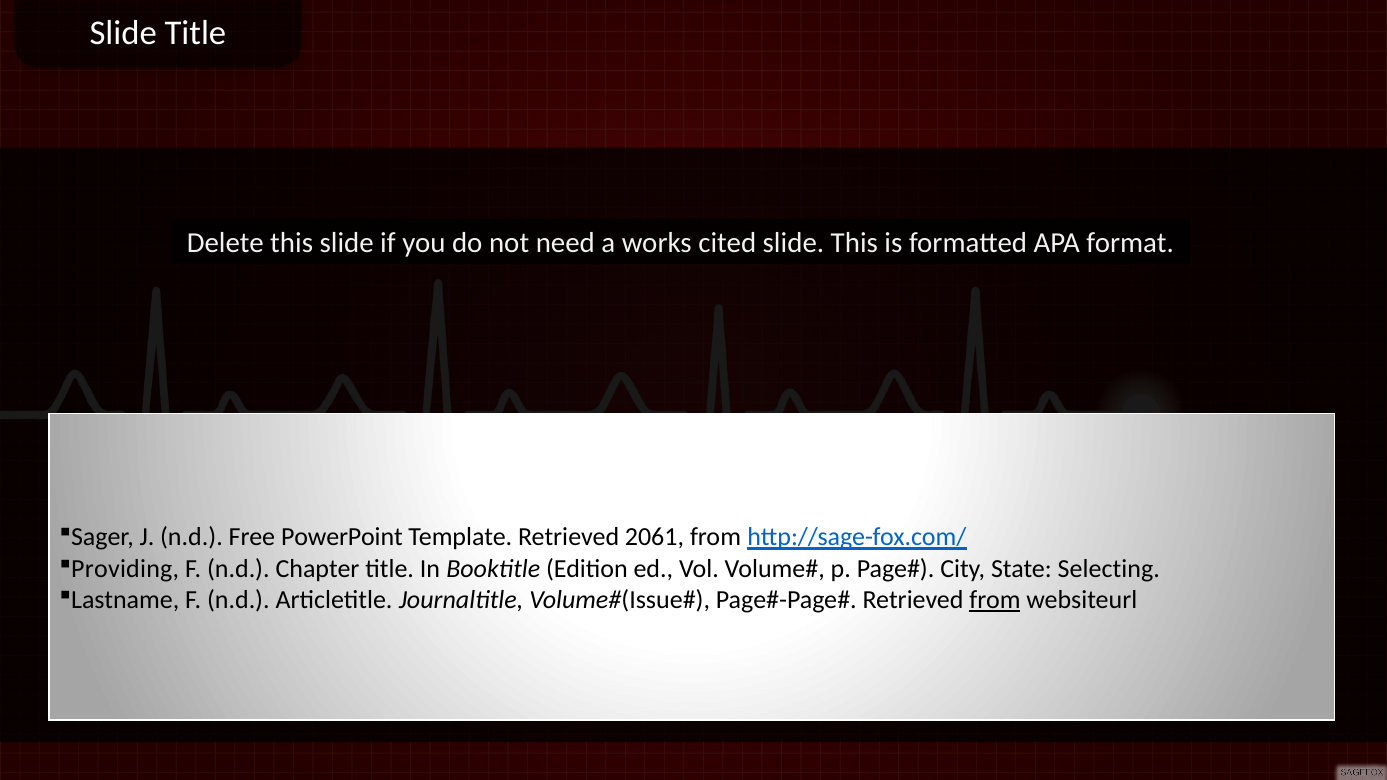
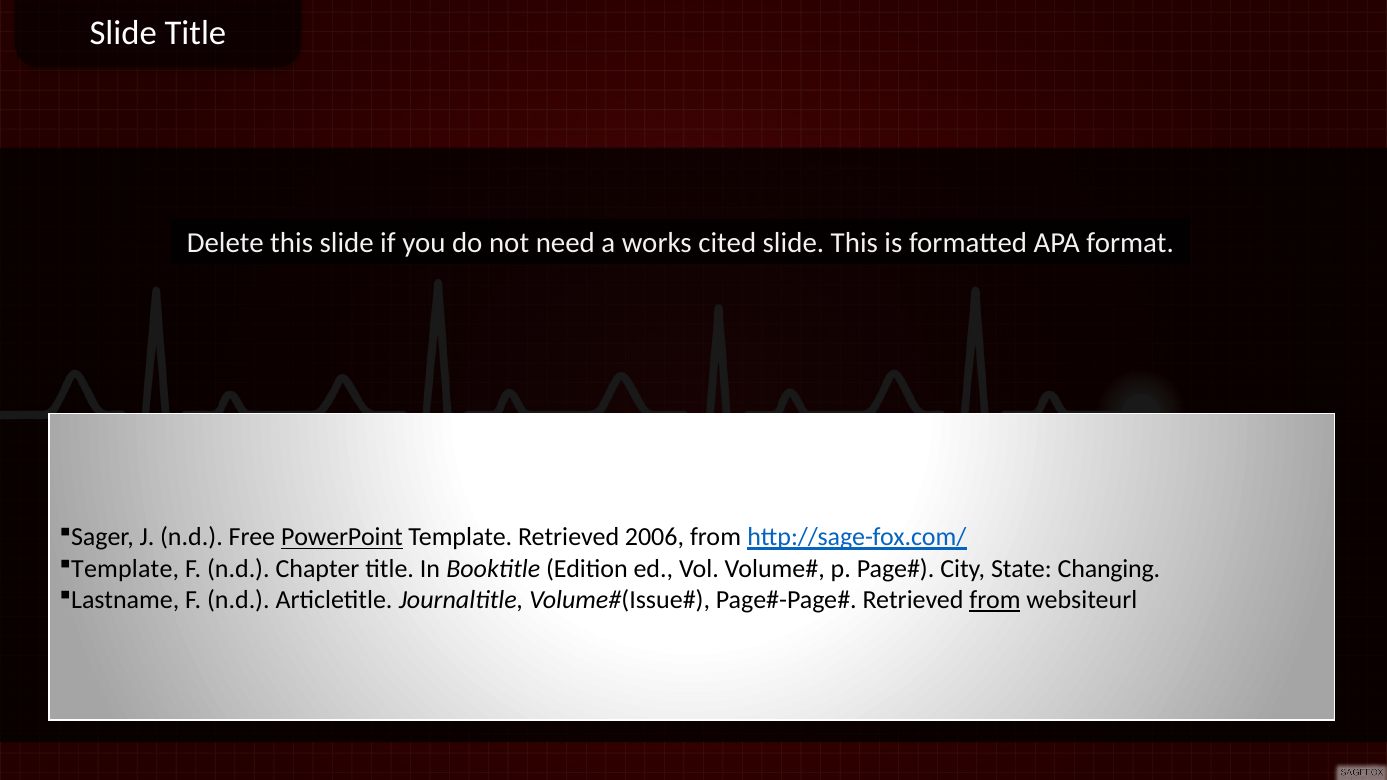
PowerPoint underline: none -> present
2061: 2061 -> 2006
Providing at (125, 569): Providing -> Template
Selecting: Selecting -> Changing
